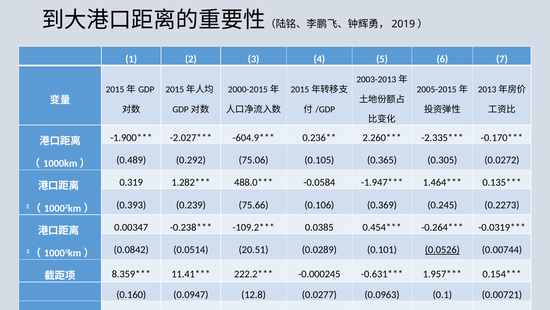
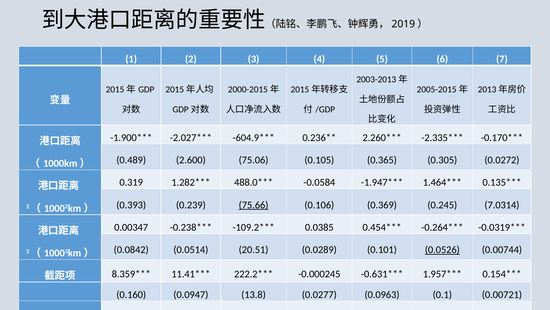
0.292: 0.292 -> 2.600
75.66 underline: none -> present
0.2273: 0.2273 -> 7.0314
12.8: 12.8 -> 13.8
